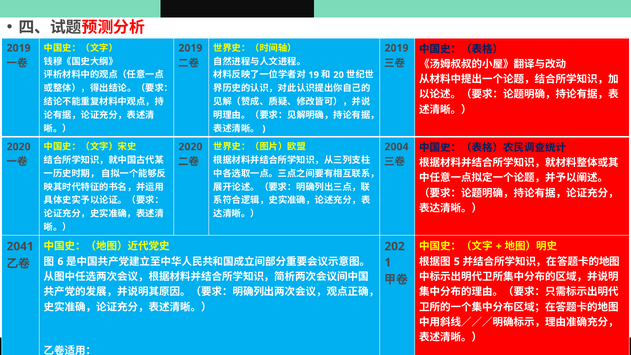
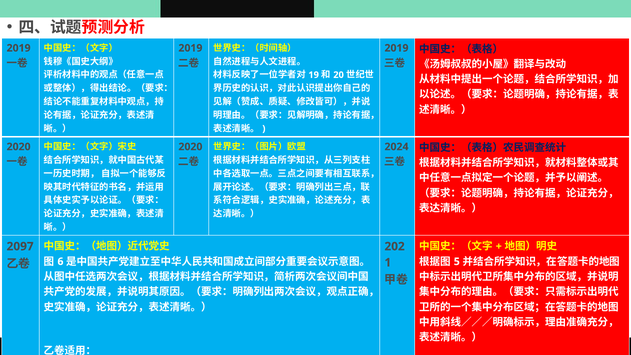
2004: 2004 -> 2024
2041: 2041 -> 2097
